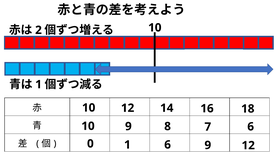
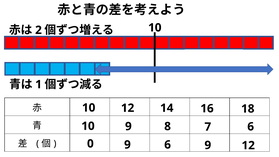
0 1: 1 -> 9
